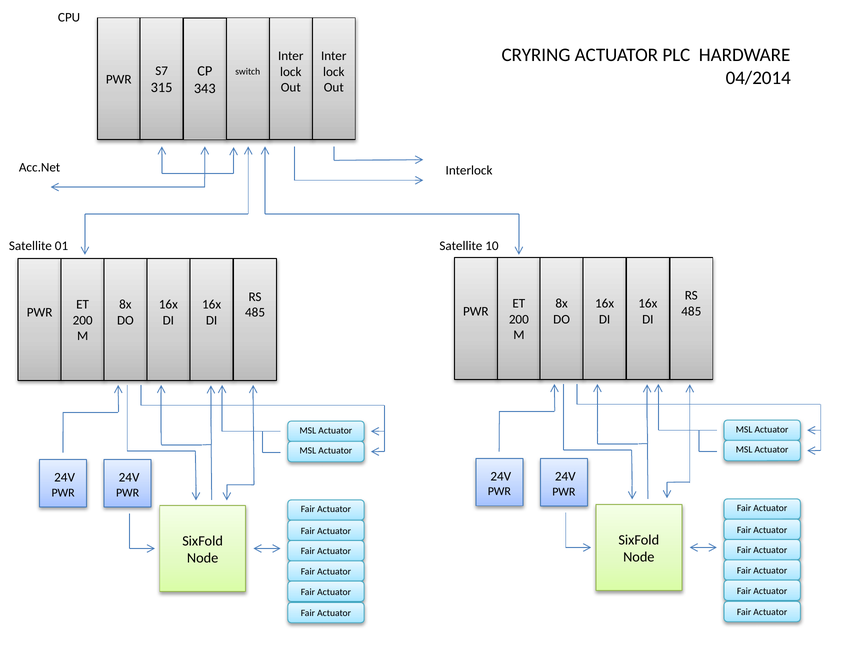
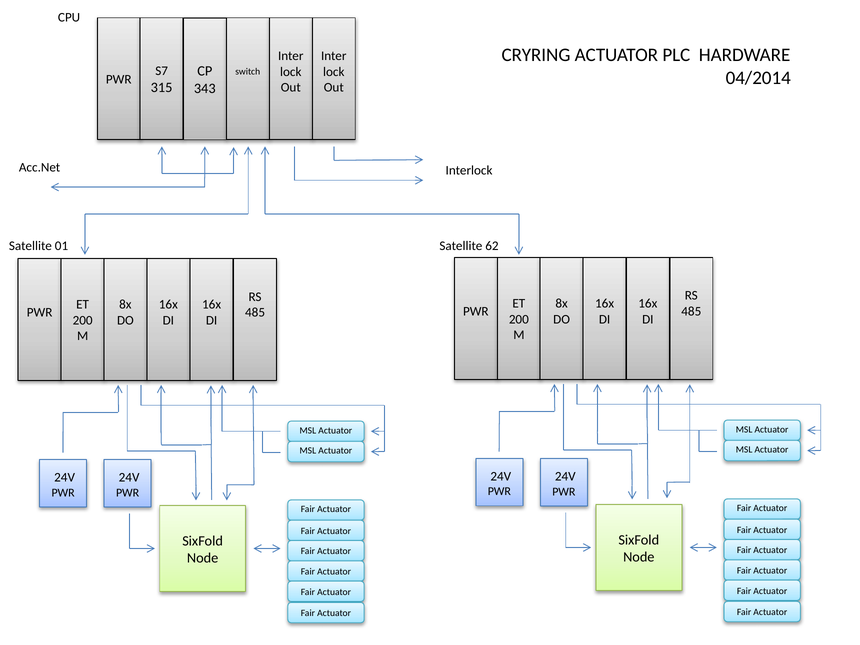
10: 10 -> 62
